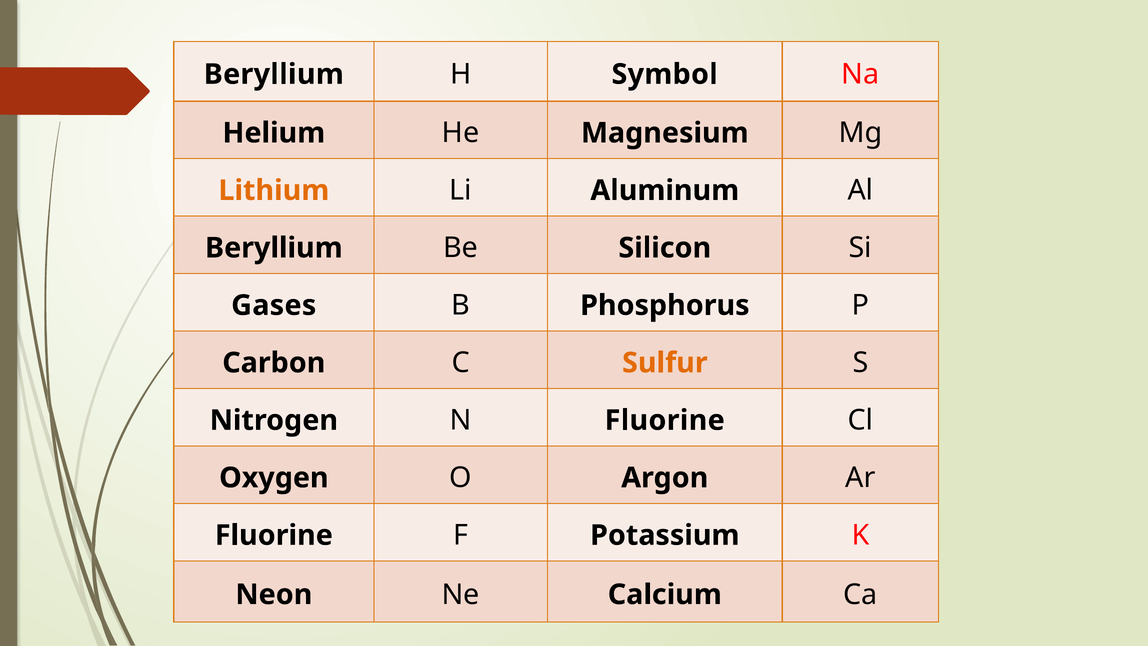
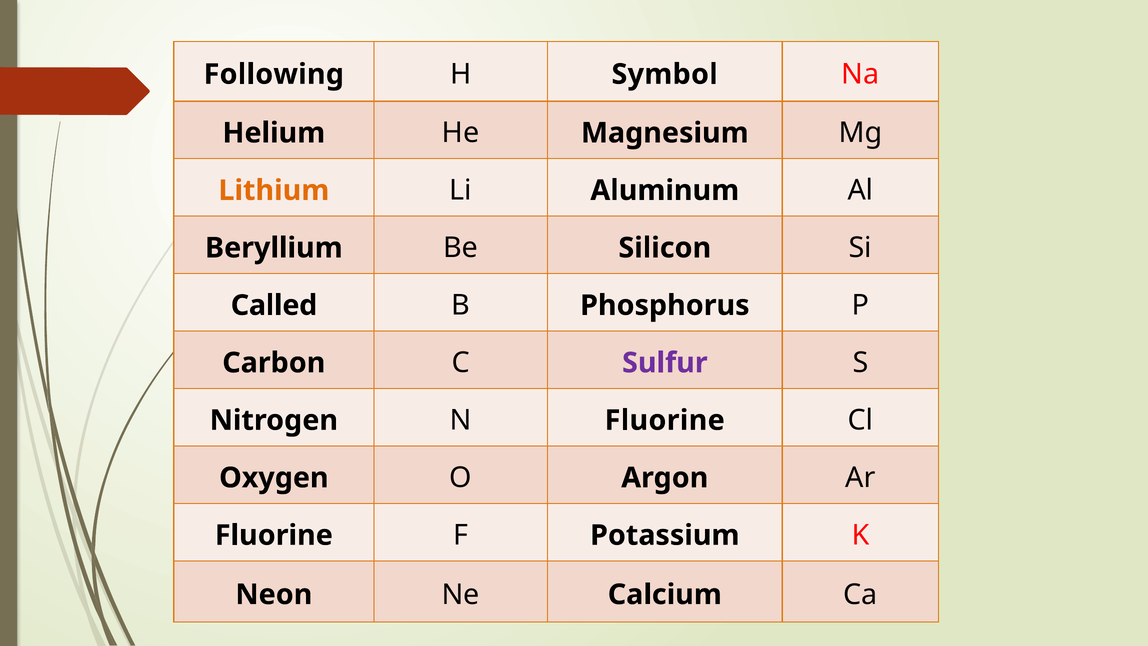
Beryllium at (274, 74): Beryllium -> Following
Gases: Gases -> Called
Sulfur colour: orange -> purple
